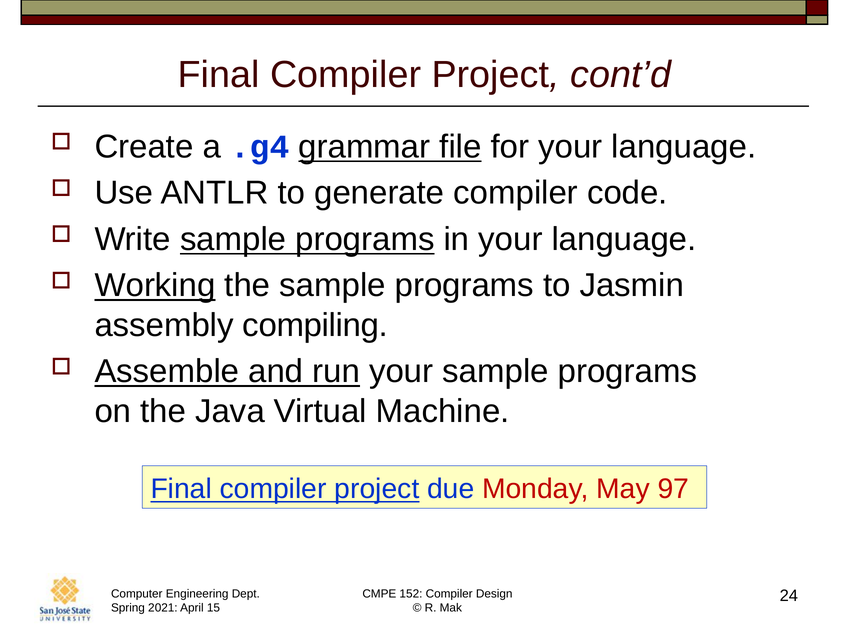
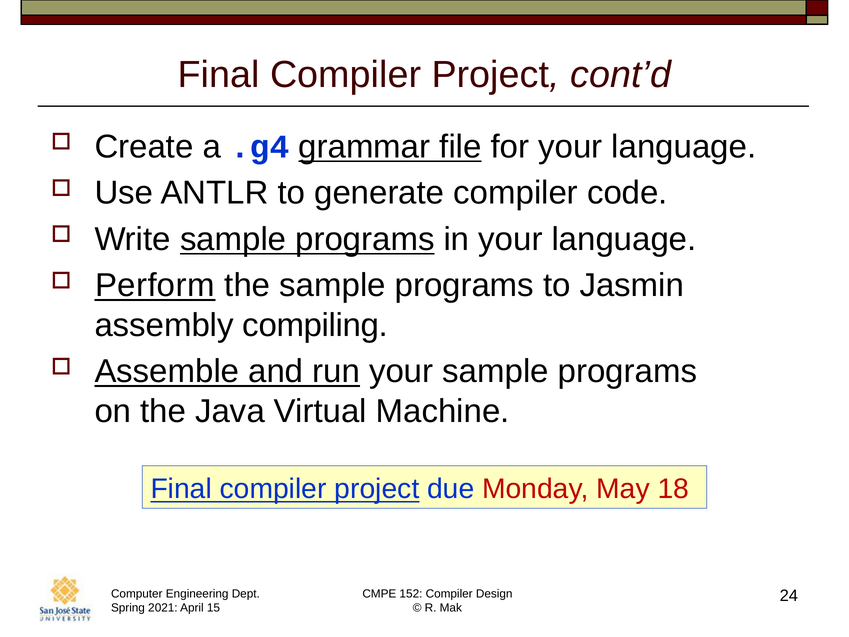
Working: Working -> Perform
97: 97 -> 18
